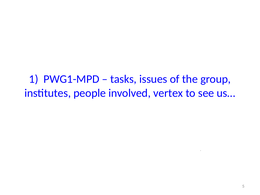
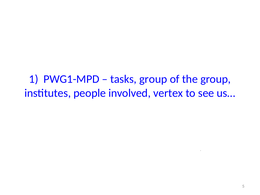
tasks issues: issues -> group
